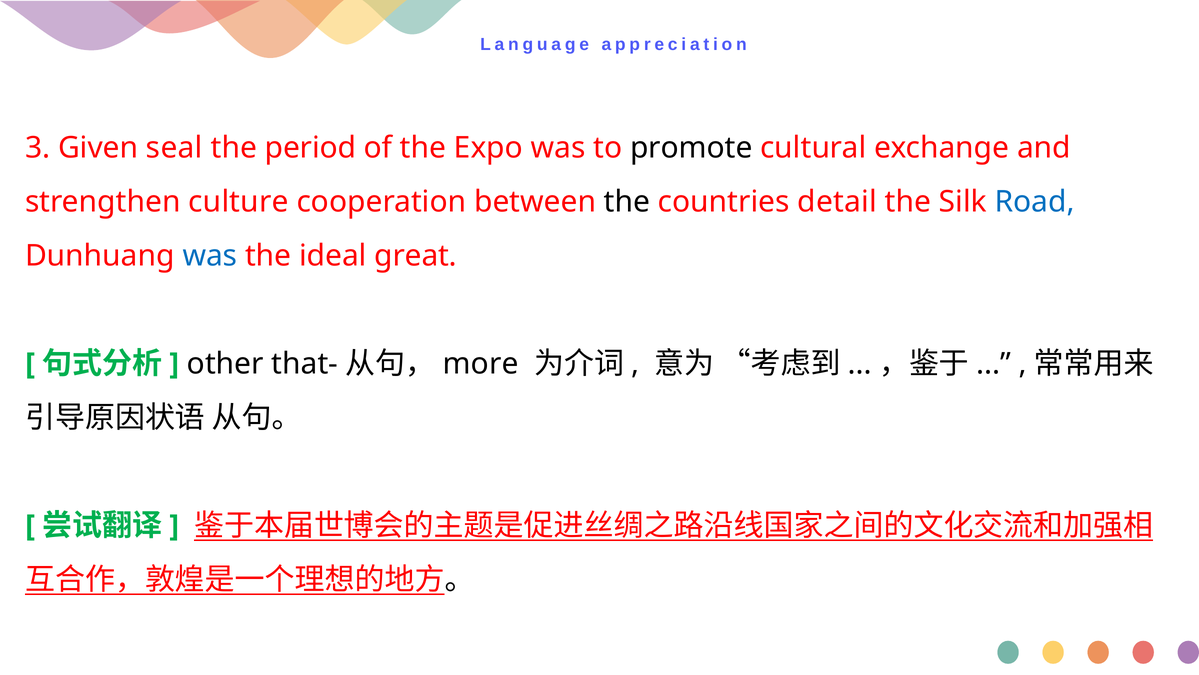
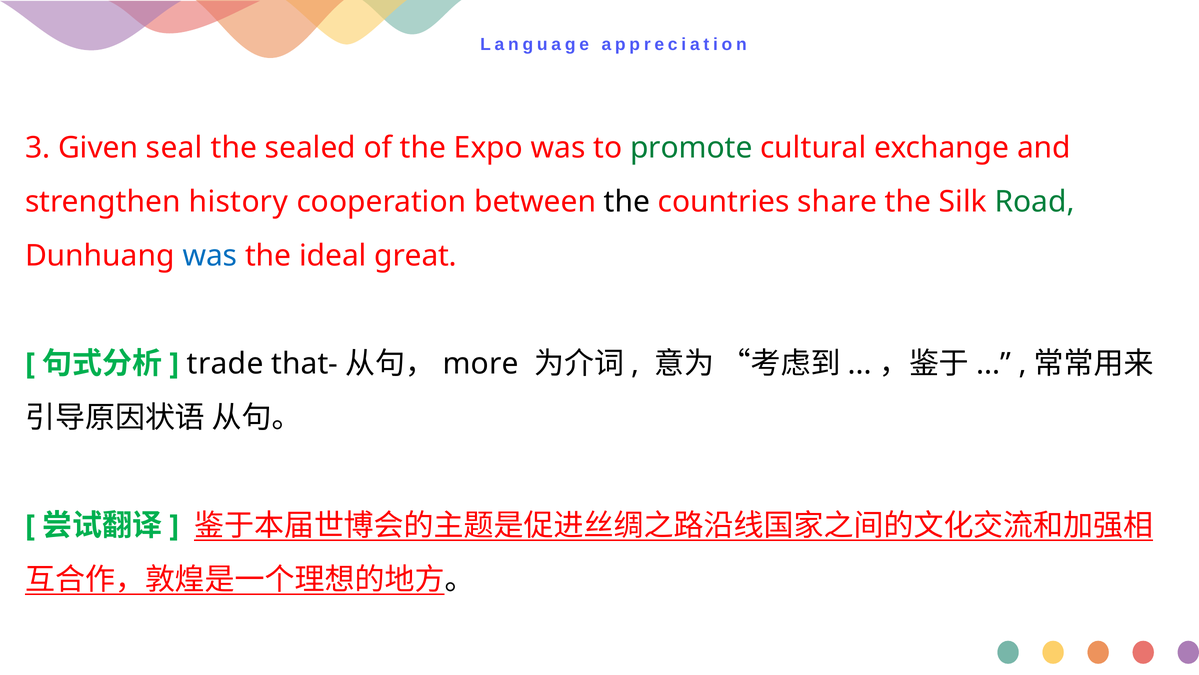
period: period -> sealed
promote colour: black -> green
culture: culture -> history
detail: detail -> share
Road colour: blue -> green
other: other -> trade
